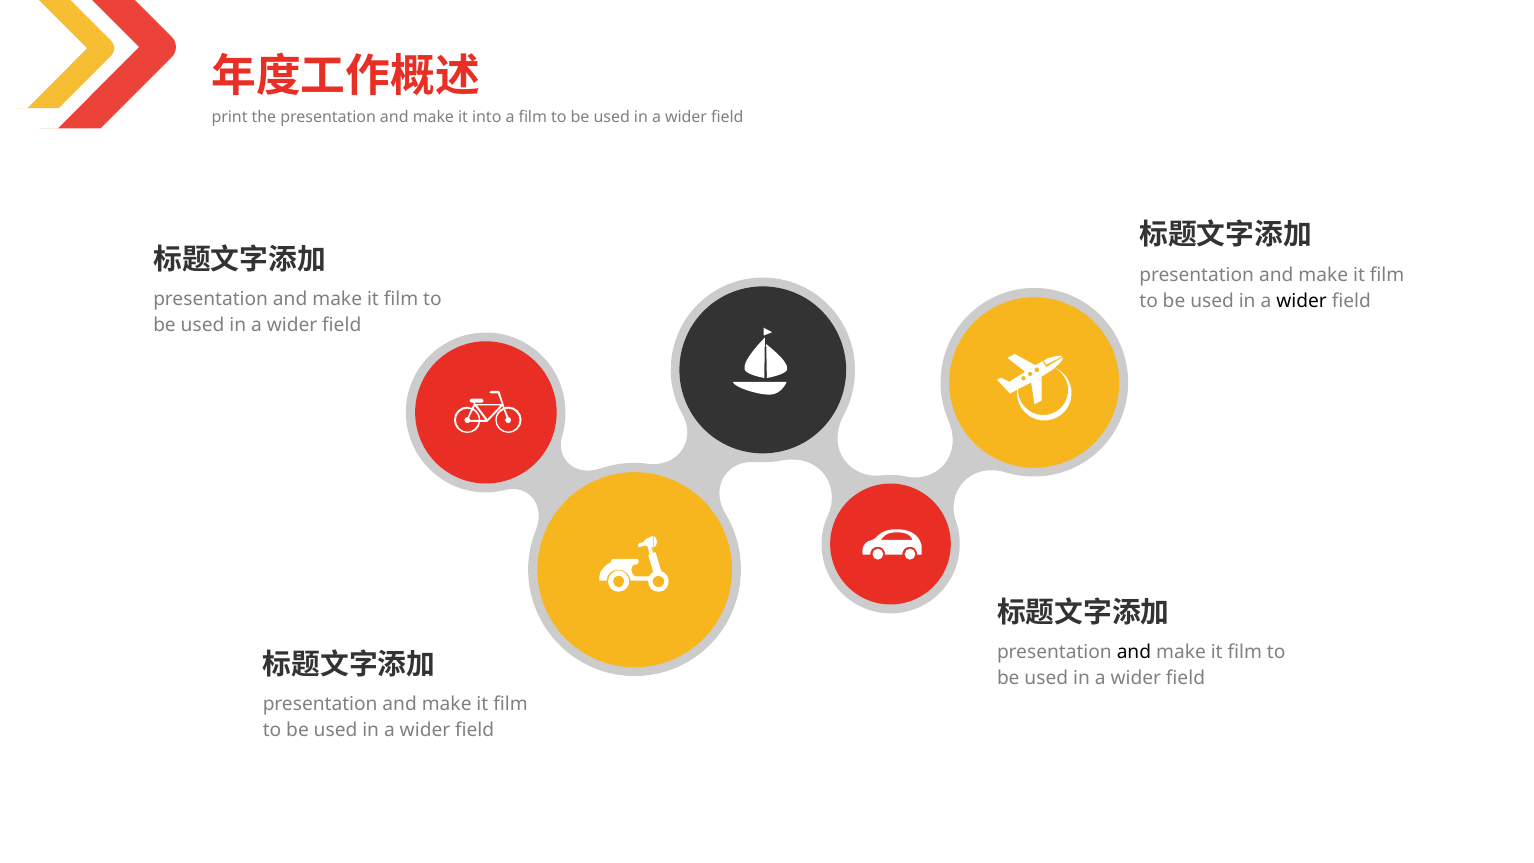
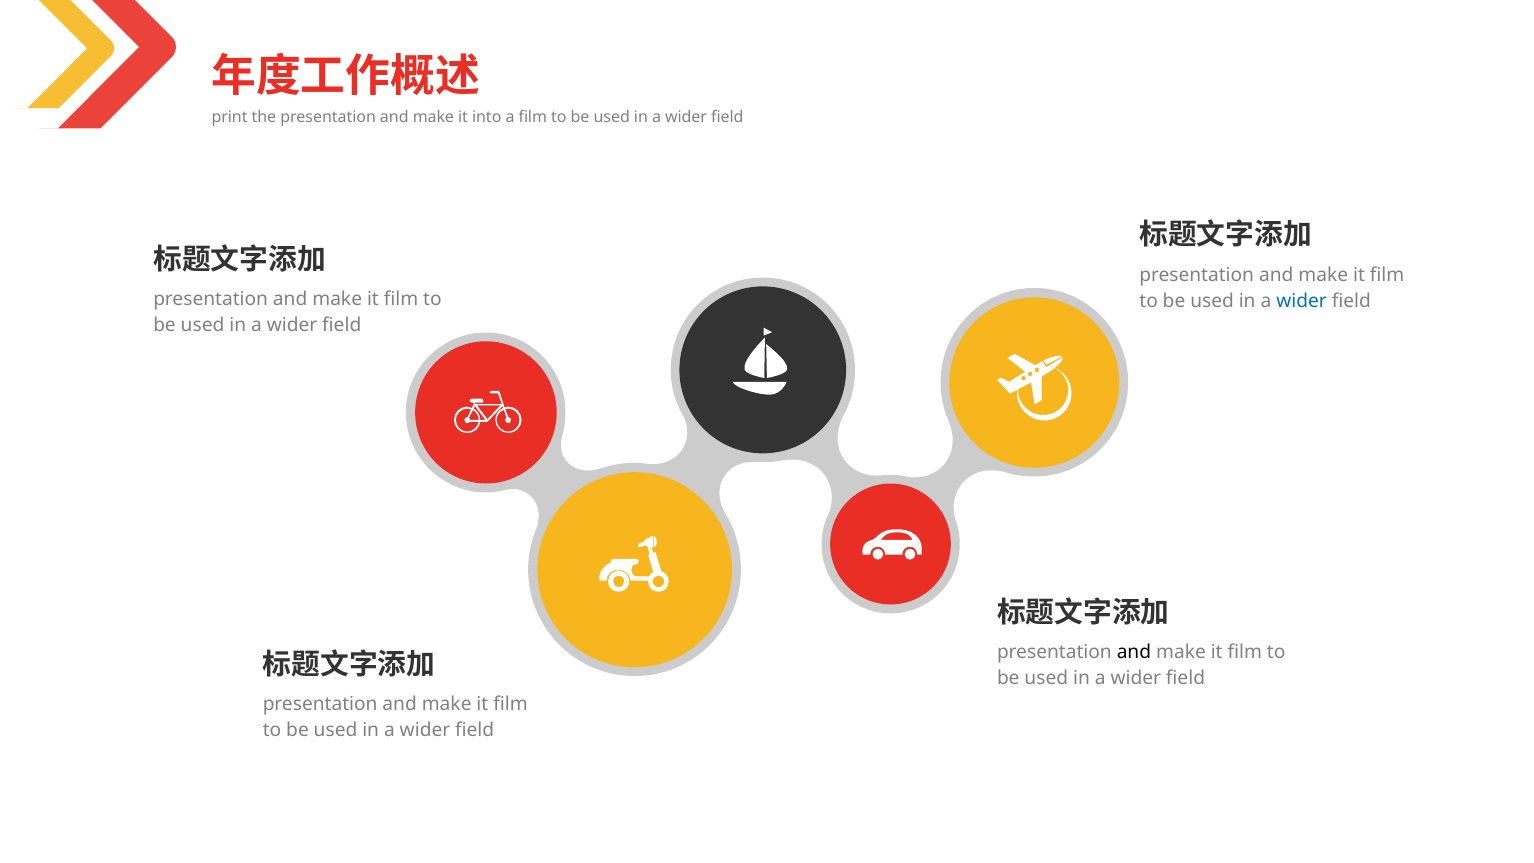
wider at (1302, 301) colour: black -> blue
